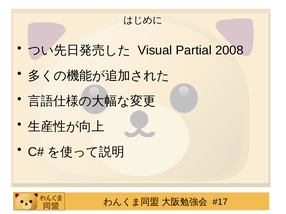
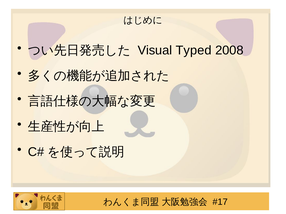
Partial: Partial -> Typed
